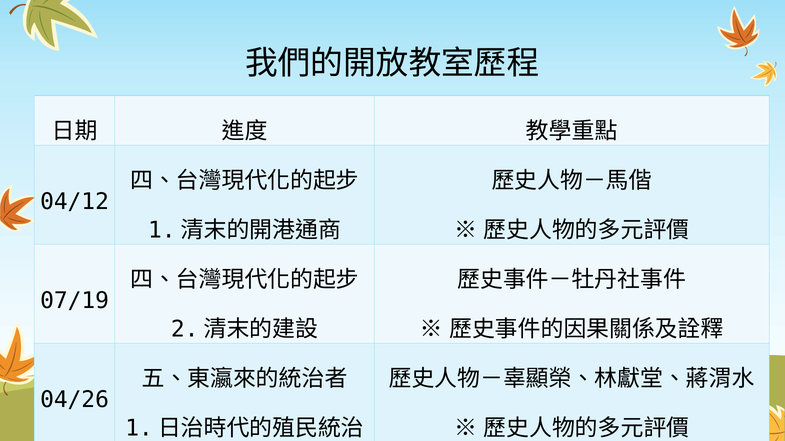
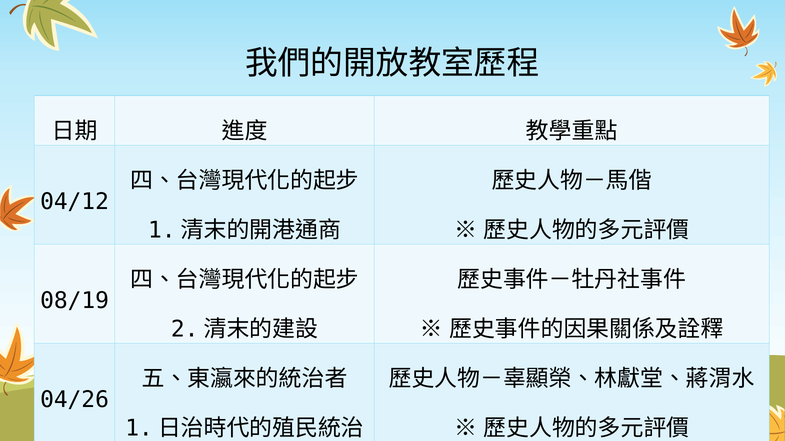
07/19: 07/19 -> 08/19
